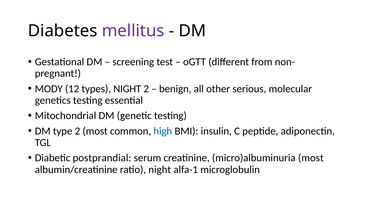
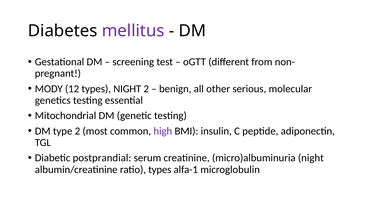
high colour: blue -> purple
micro)albuminuria most: most -> night
ratio night: night -> types
